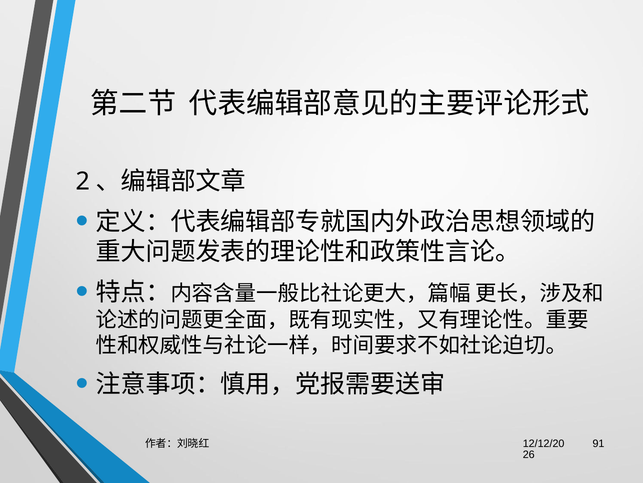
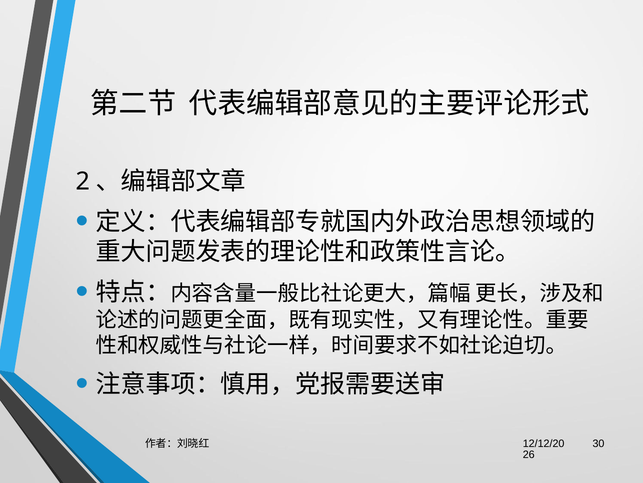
91: 91 -> 30
